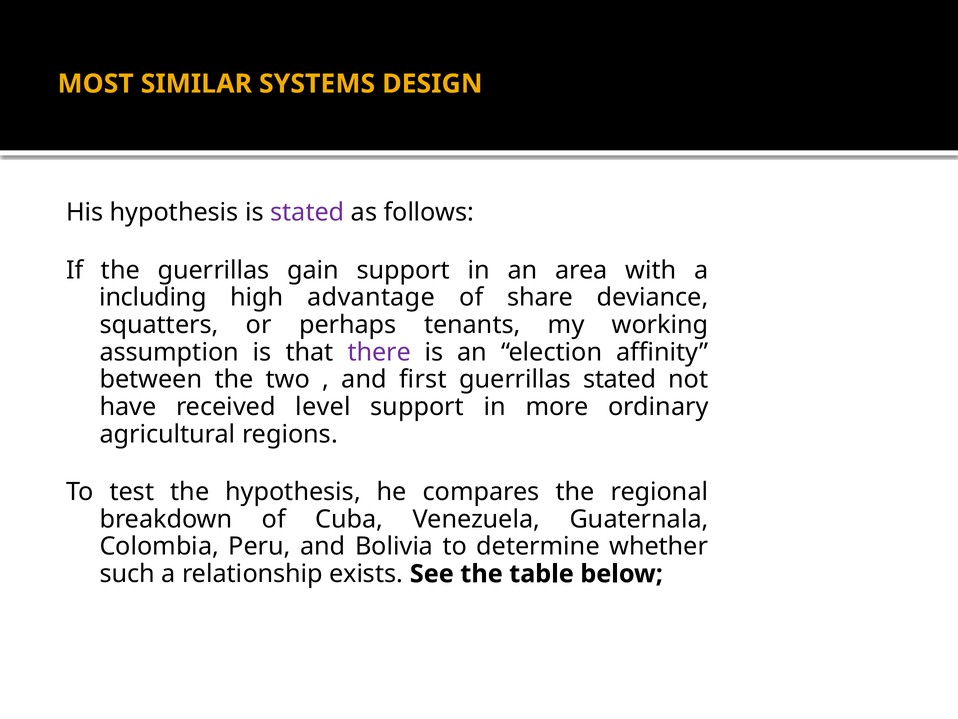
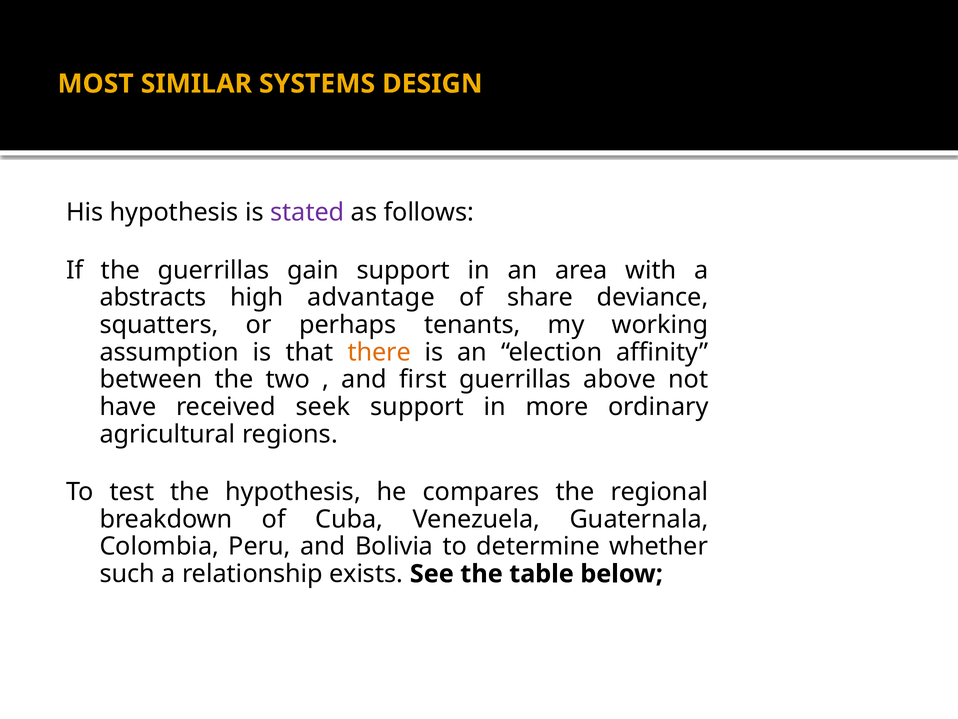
including: including -> abstracts
there colour: purple -> orange
guerrillas stated: stated -> above
level: level -> seek
